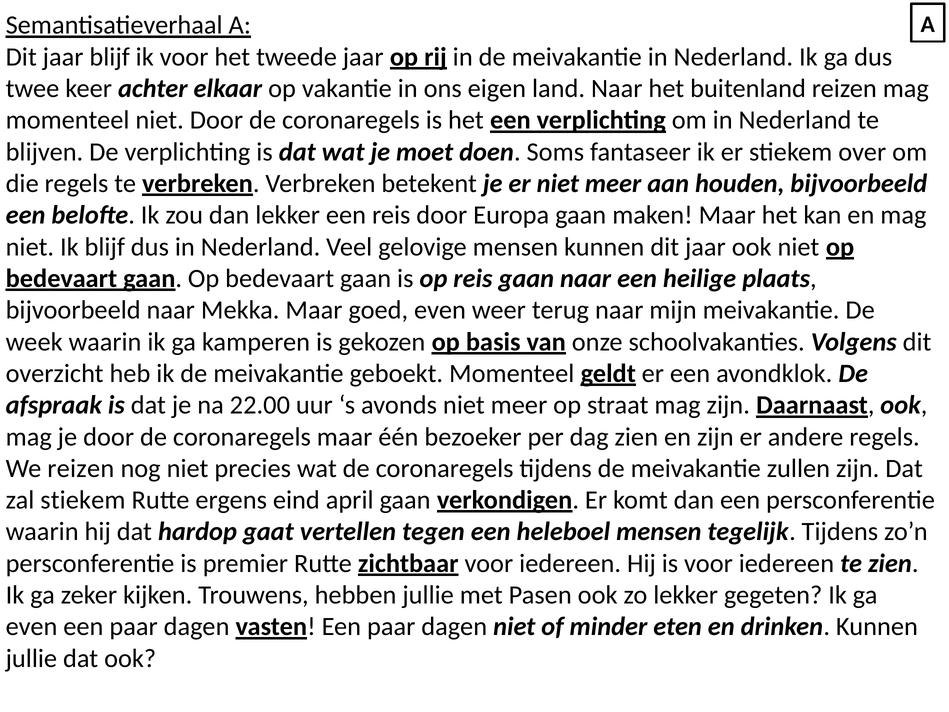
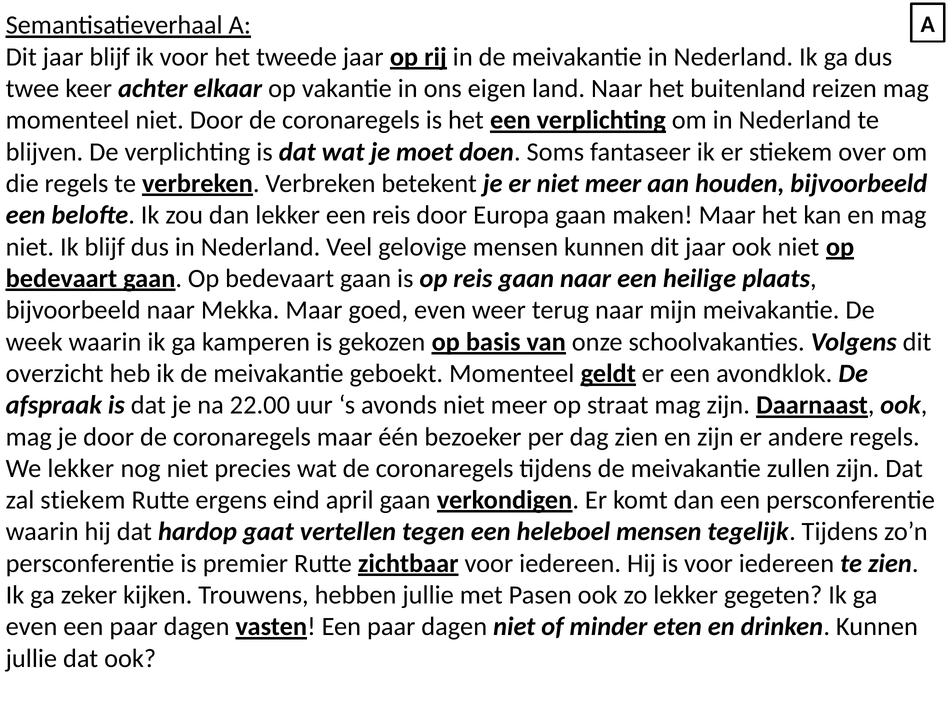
We reizen: reizen -> lekker
